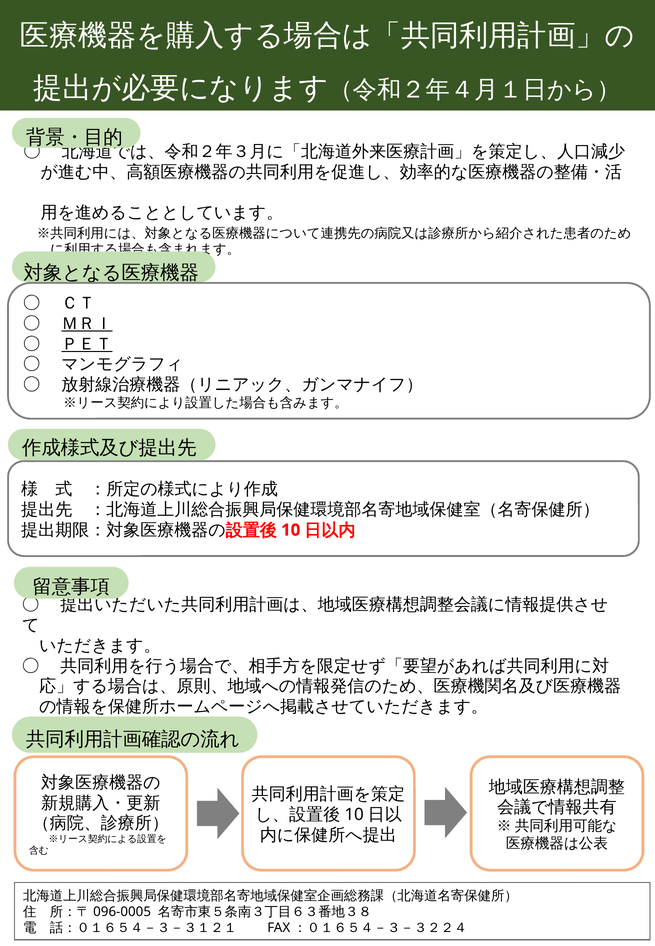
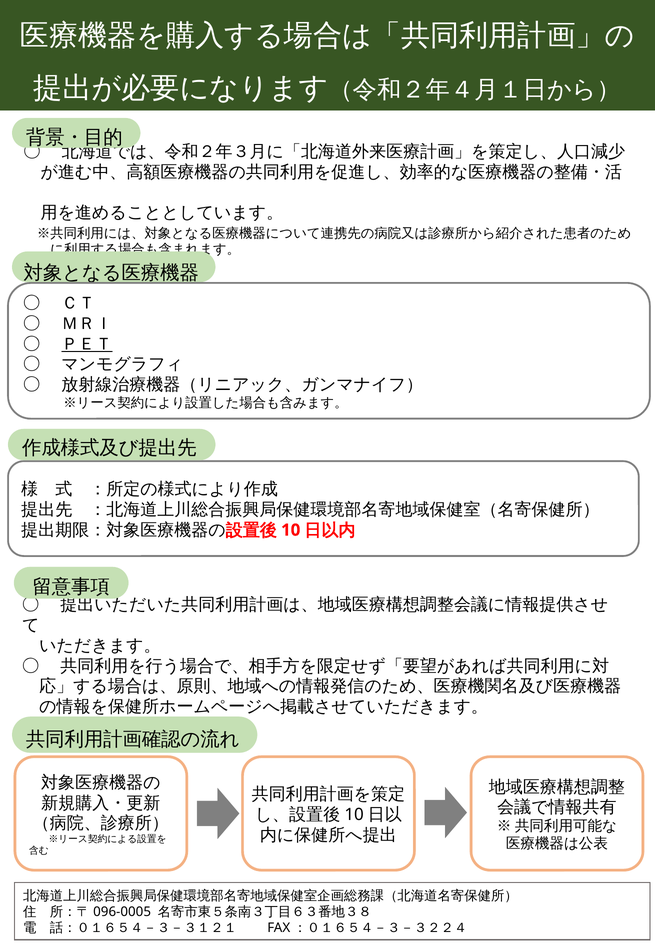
ＭＲＩ underline: present -> none
